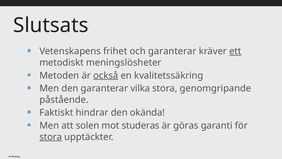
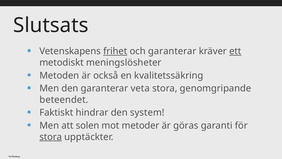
frihet underline: none -> present
också underline: present -> none
vilka: vilka -> veta
påstående: påstående -> beteendet
okända: okända -> system
studeras: studeras -> metoder
